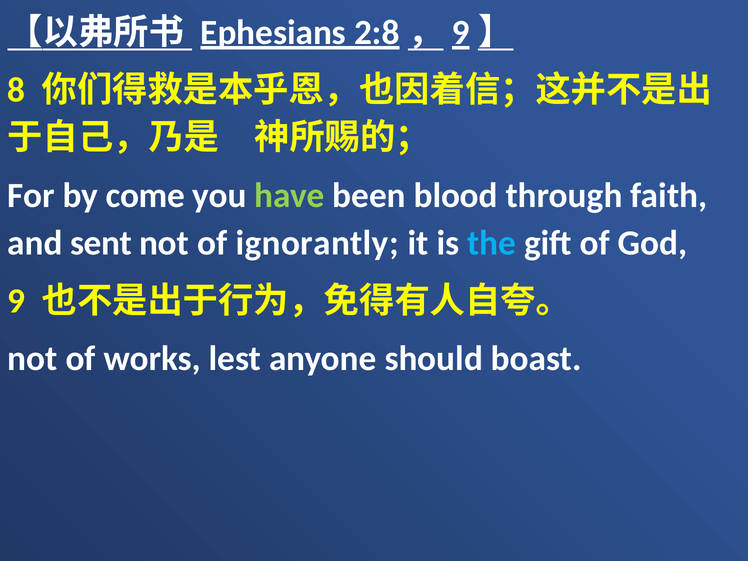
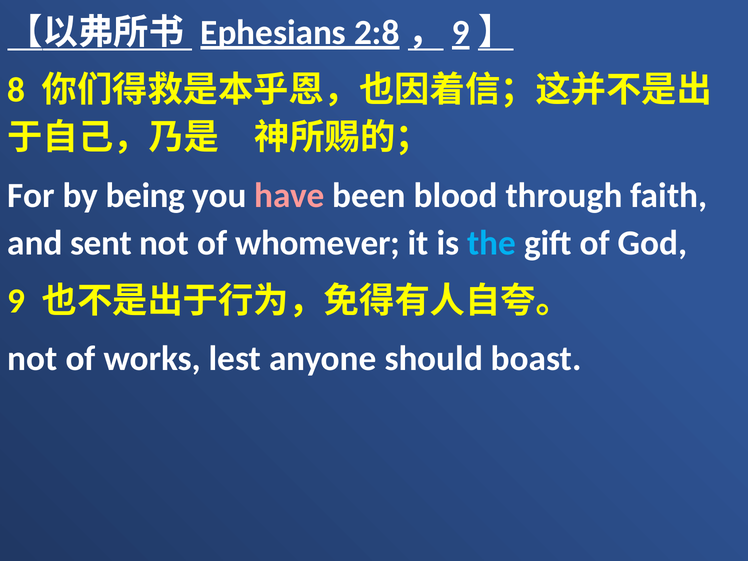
come: come -> being
have colour: light green -> pink
ignorantly: ignorantly -> whomever
